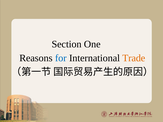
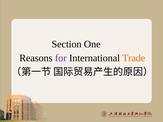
for colour: blue -> purple
